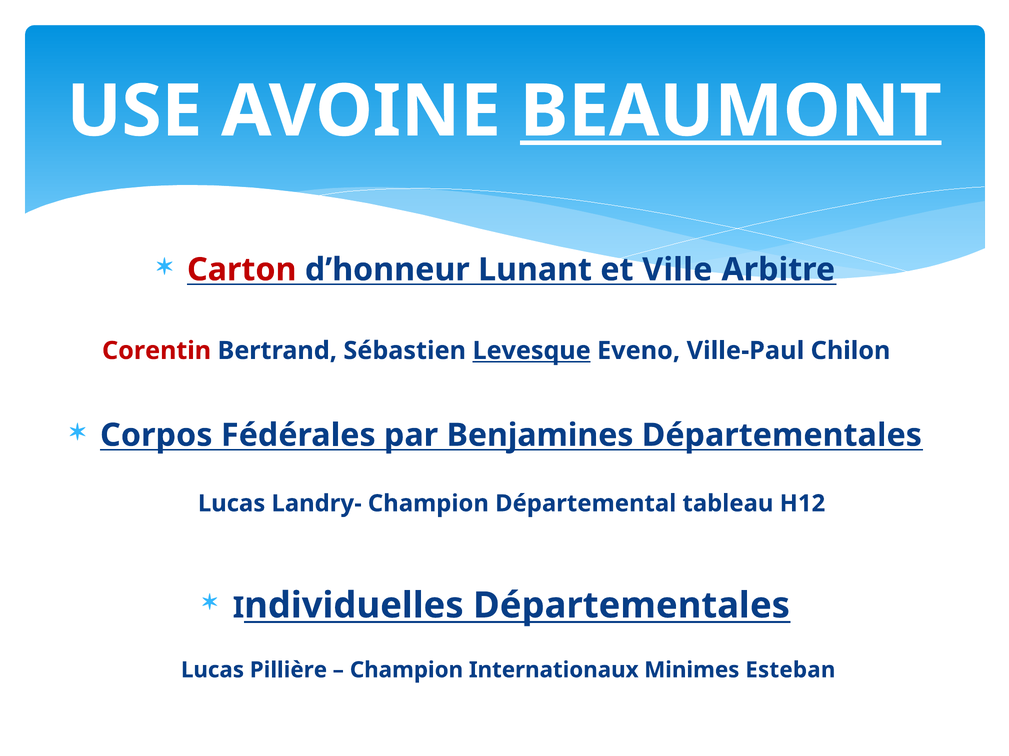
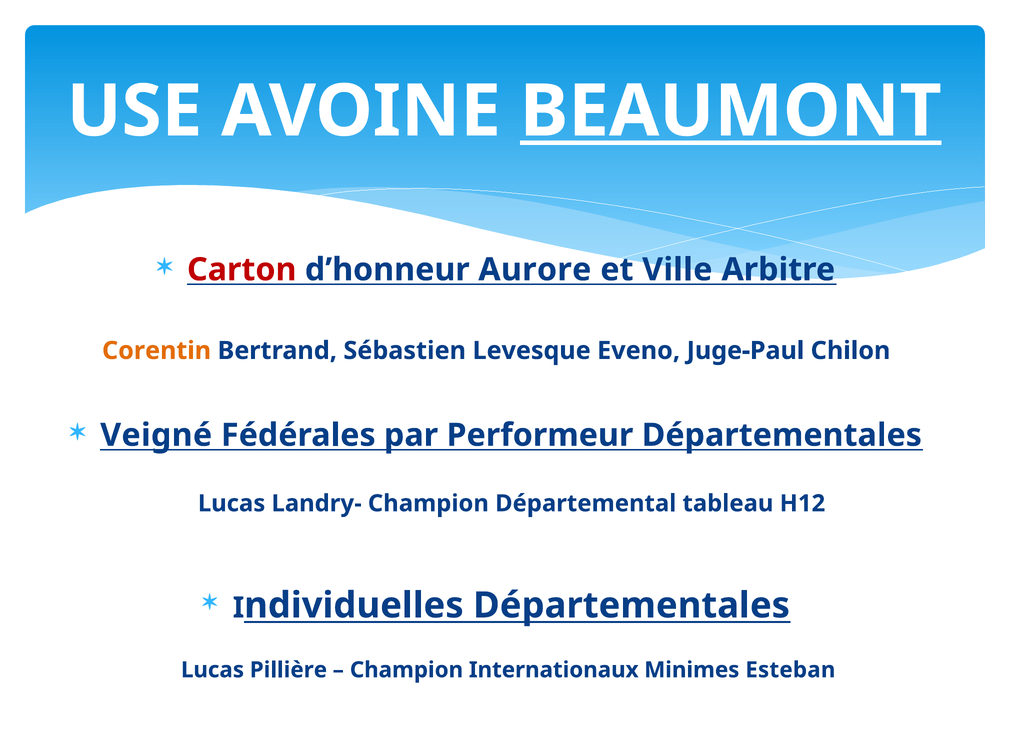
Lunant: Lunant -> Aurore
Corentin colour: red -> orange
Levesque underline: present -> none
Ville-Paul: Ville-Paul -> Juge-Paul
Corpos: Corpos -> Veigné
Benjamines: Benjamines -> Performeur
